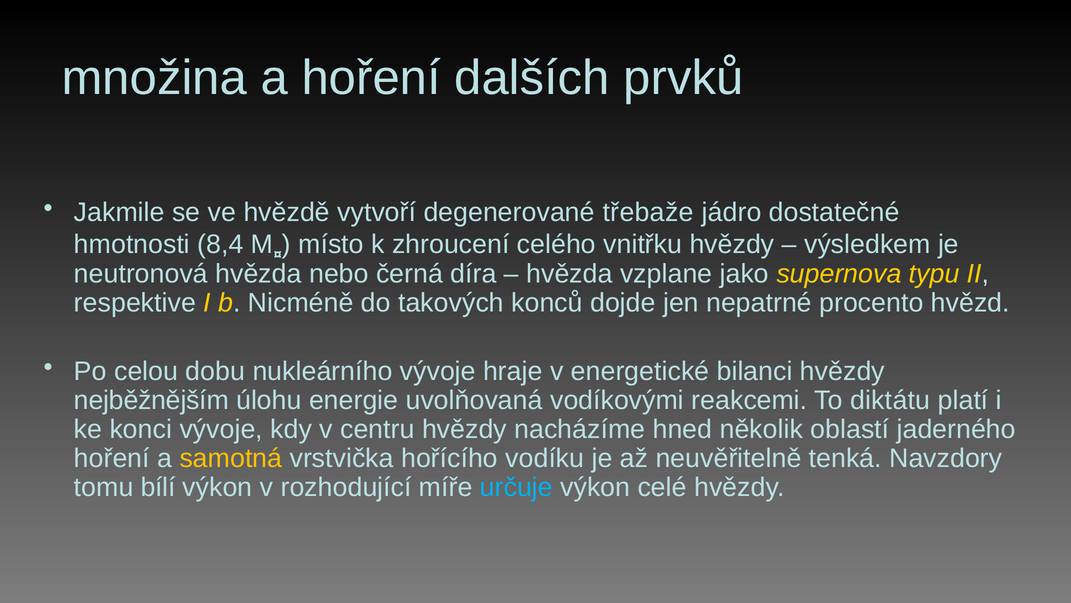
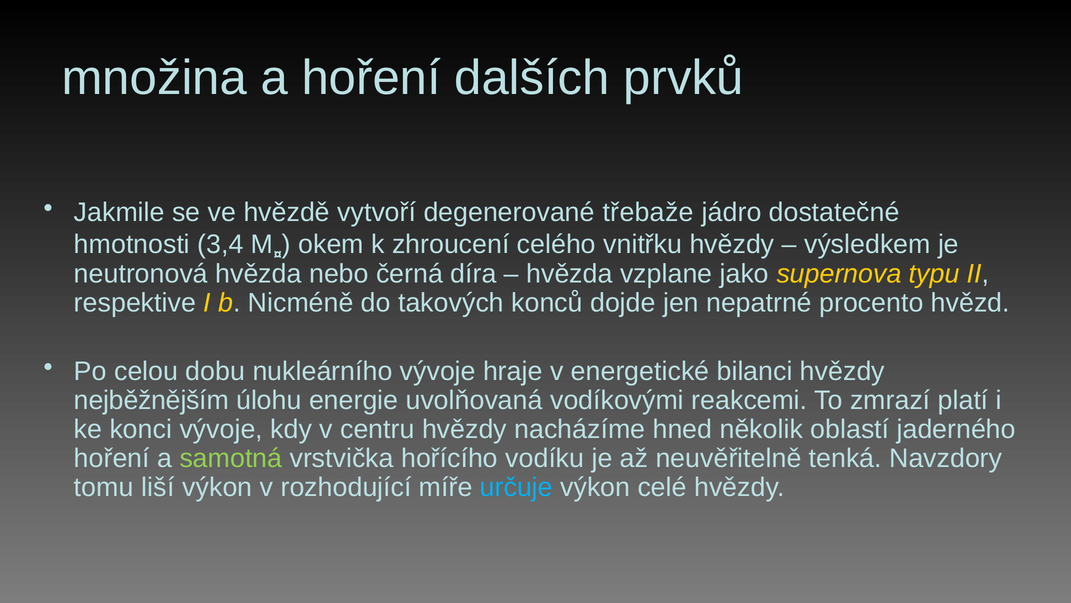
8,4: 8,4 -> 3,4
místo: místo -> okem
diktátu: diktátu -> zmrazí
samotná colour: yellow -> light green
bílí: bílí -> liší
